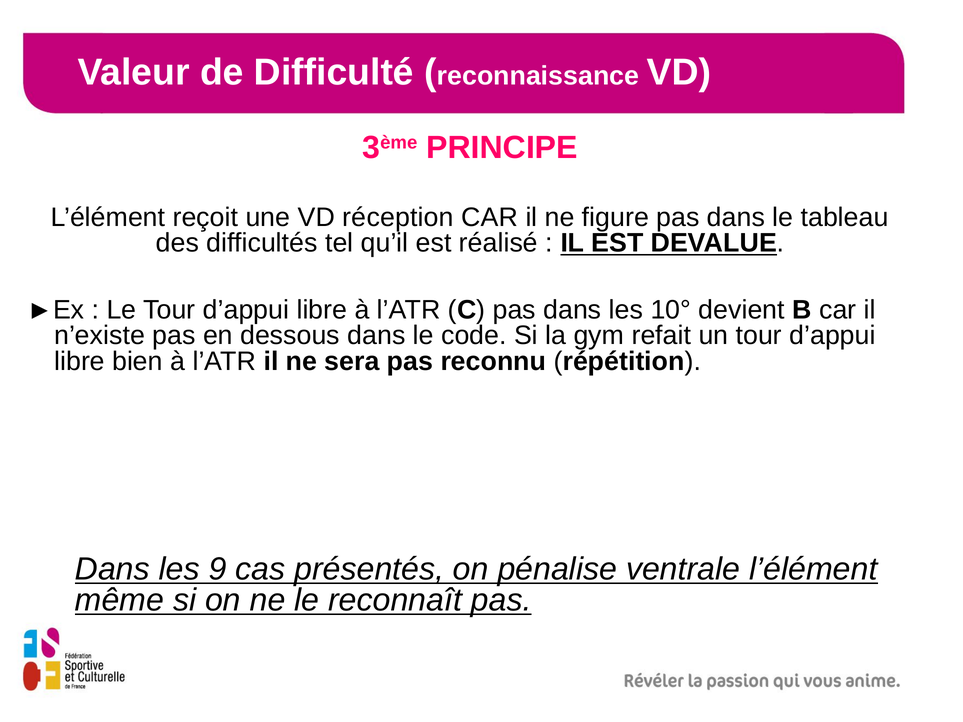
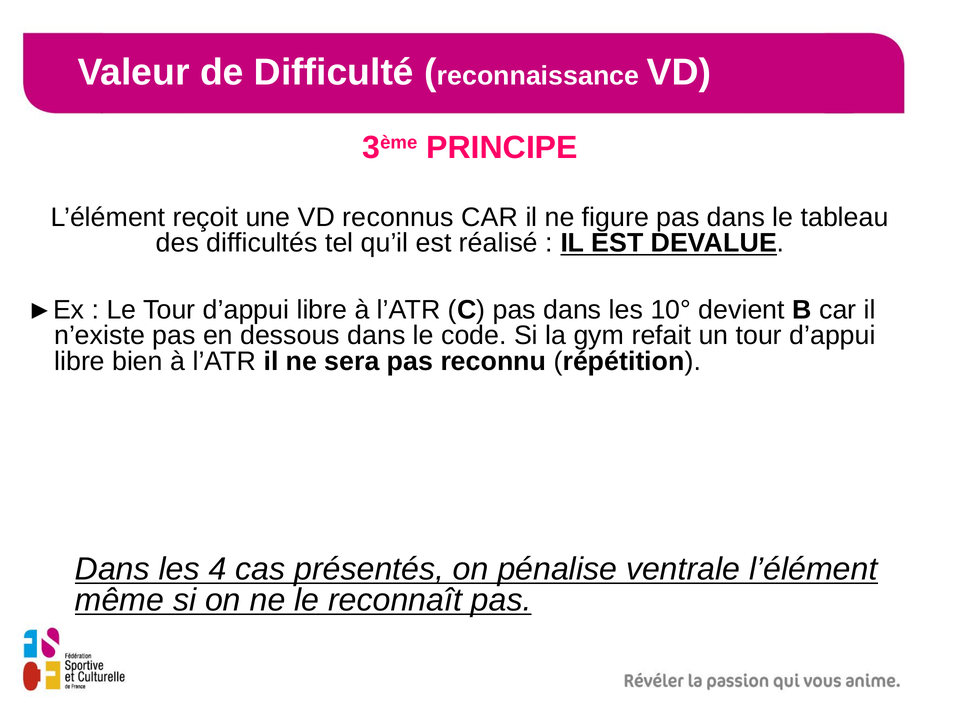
réception: réception -> reconnus
9: 9 -> 4
